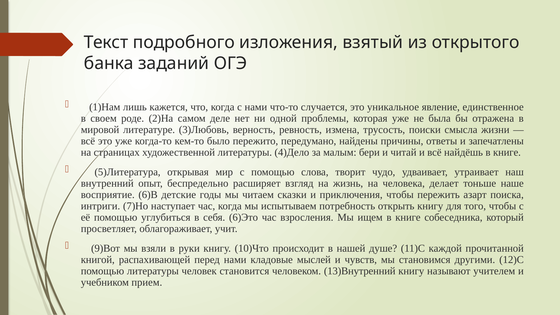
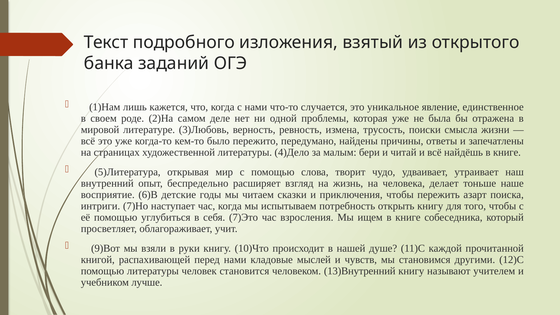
6)Это: 6)Это -> 7)Это
прием: прием -> лучше
